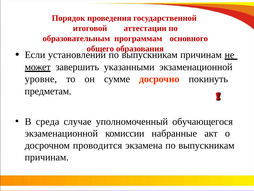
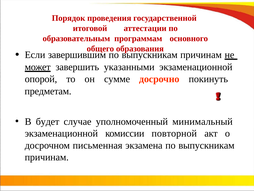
установлении: установлении -> завершившим
уровне: уровне -> опорой
среда: среда -> будет
обучающегося: обучающегося -> минимальный
набранные: набранные -> повторной
проводится: проводится -> письменная
